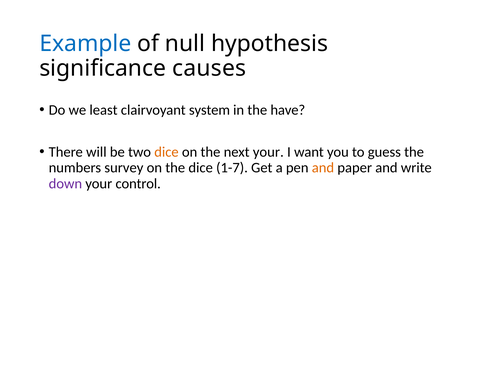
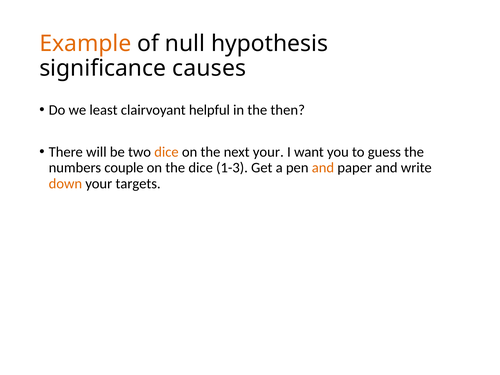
Example colour: blue -> orange
system: system -> helpful
have: have -> then
survey: survey -> couple
1-7: 1-7 -> 1-3
down colour: purple -> orange
control: control -> targets
